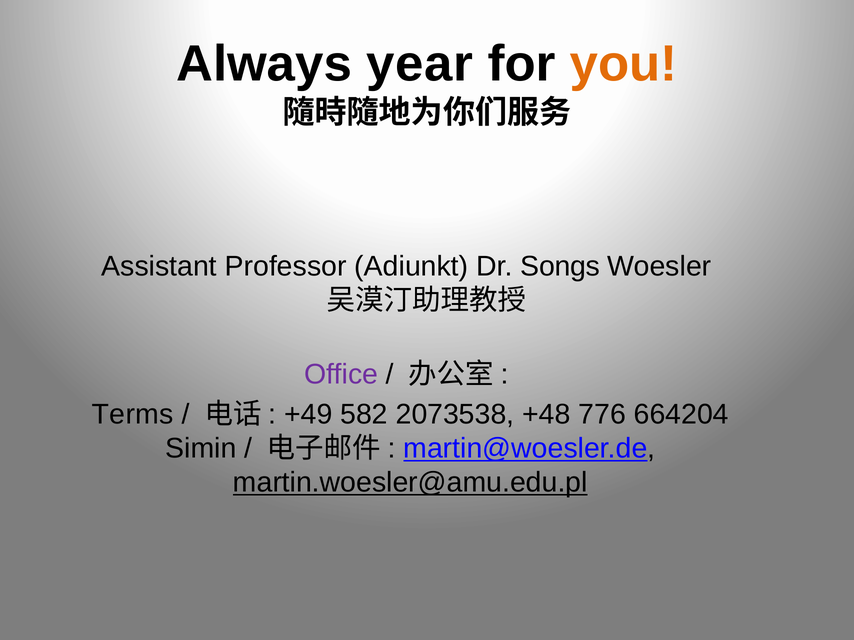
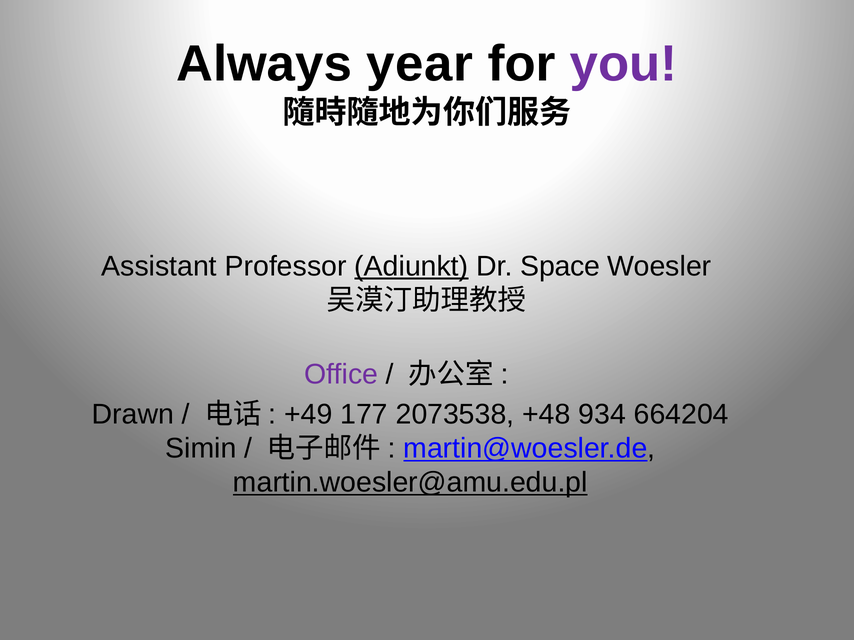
you colour: orange -> purple
Adiunkt underline: none -> present
Songs: Songs -> Space
Terms: Terms -> Drawn
582: 582 -> 177
776: 776 -> 934
